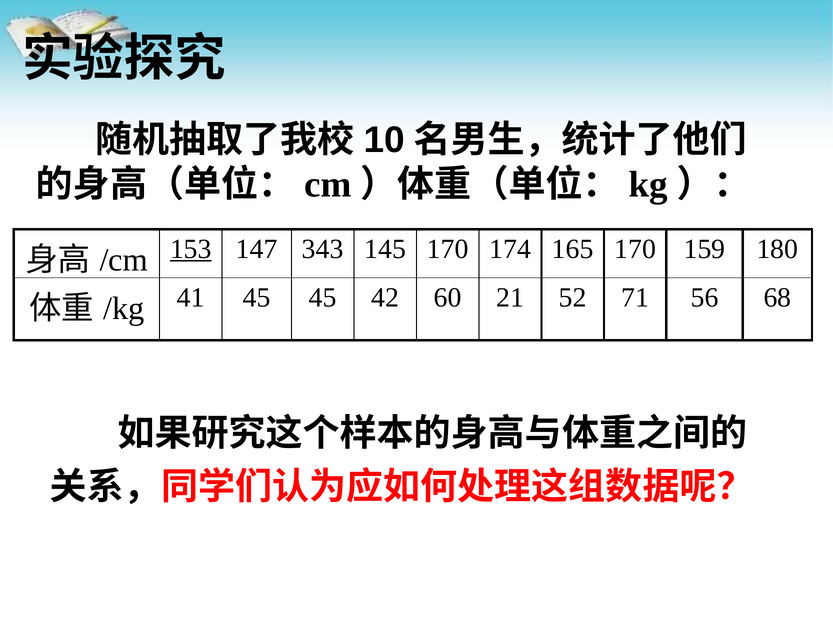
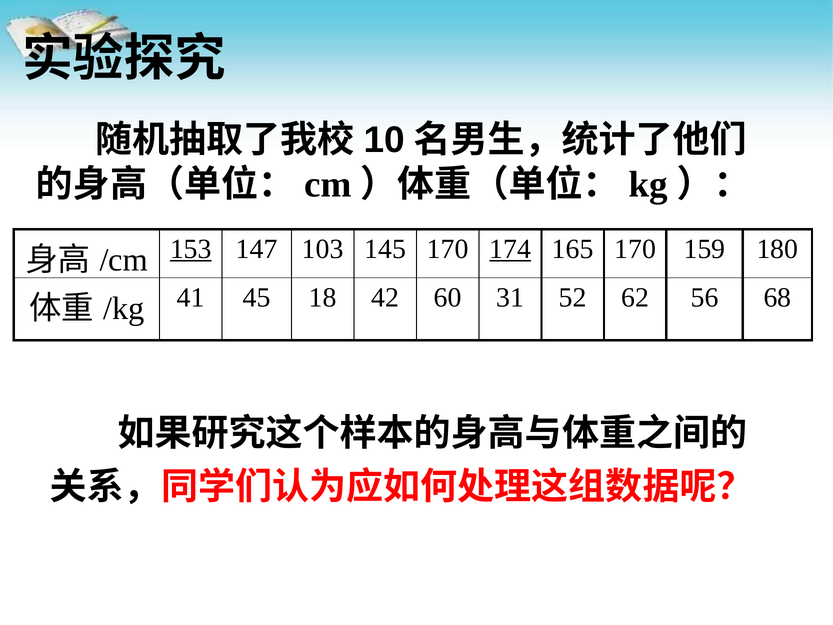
343: 343 -> 103
174 underline: none -> present
45 45: 45 -> 18
21: 21 -> 31
71: 71 -> 62
